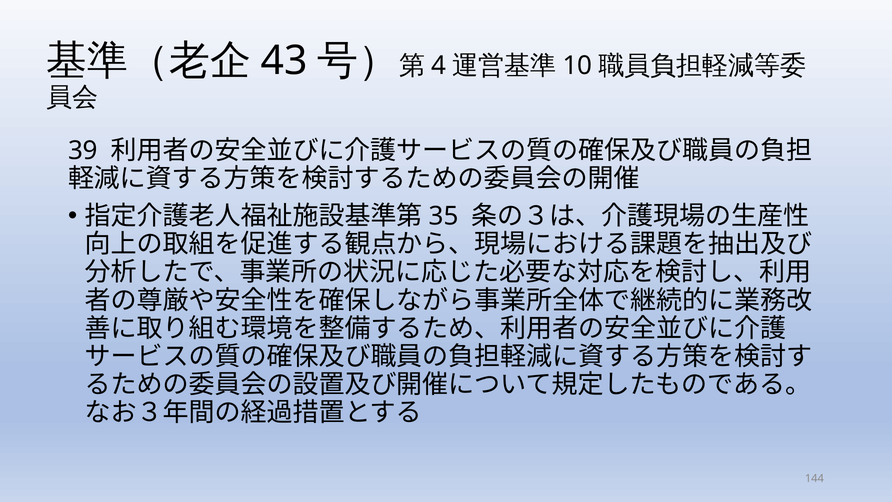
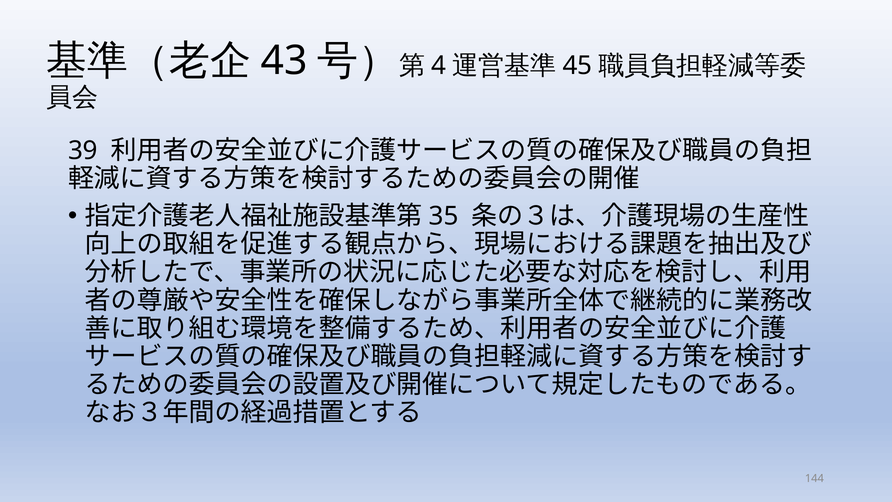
10: 10 -> 45
